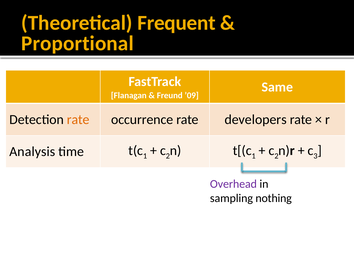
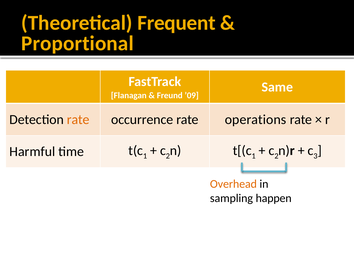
developers: developers -> operations
Analysis: Analysis -> Harmful
Overhead colour: purple -> orange
nothing: nothing -> happen
